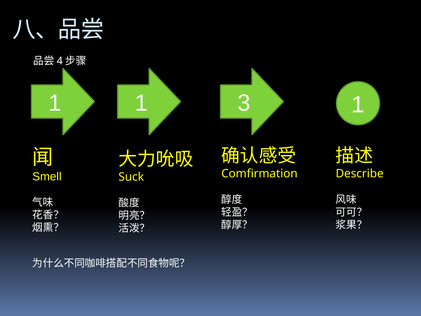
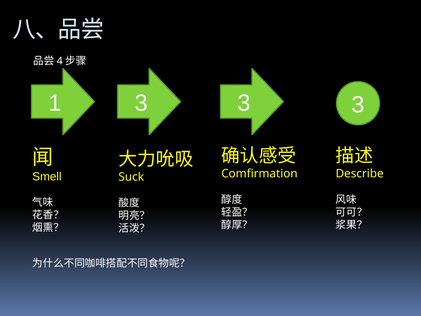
1 1: 1 -> 3
1 at (358, 105): 1 -> 3
